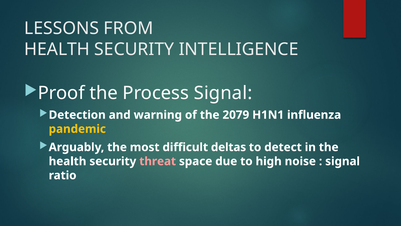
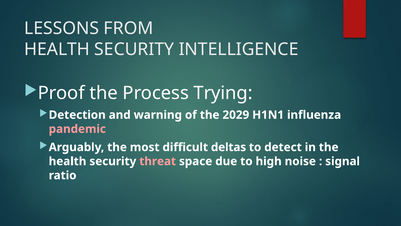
Process Signal: Signal -> Trying
2079: 2079 -> 2029
pandemic colour: yellow -> pink
